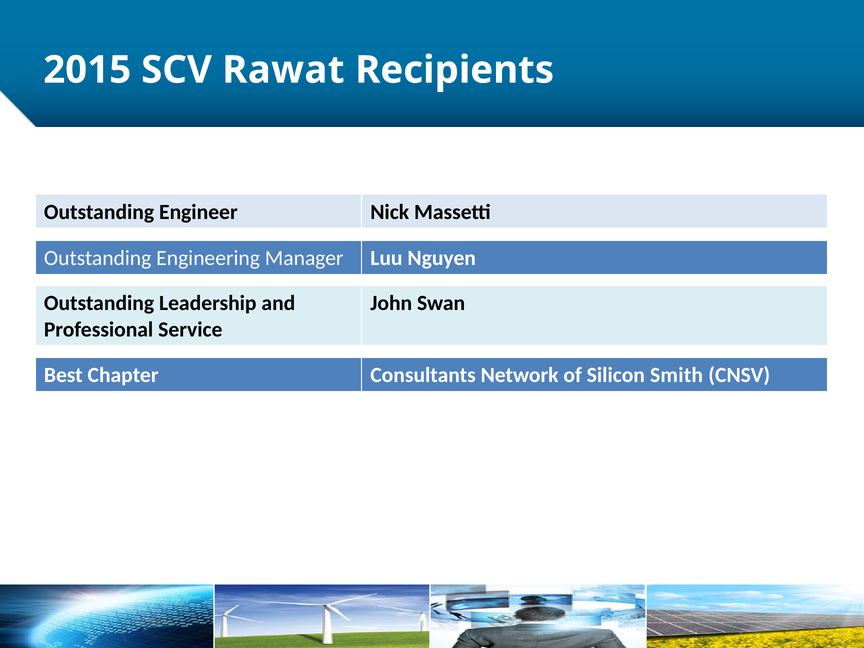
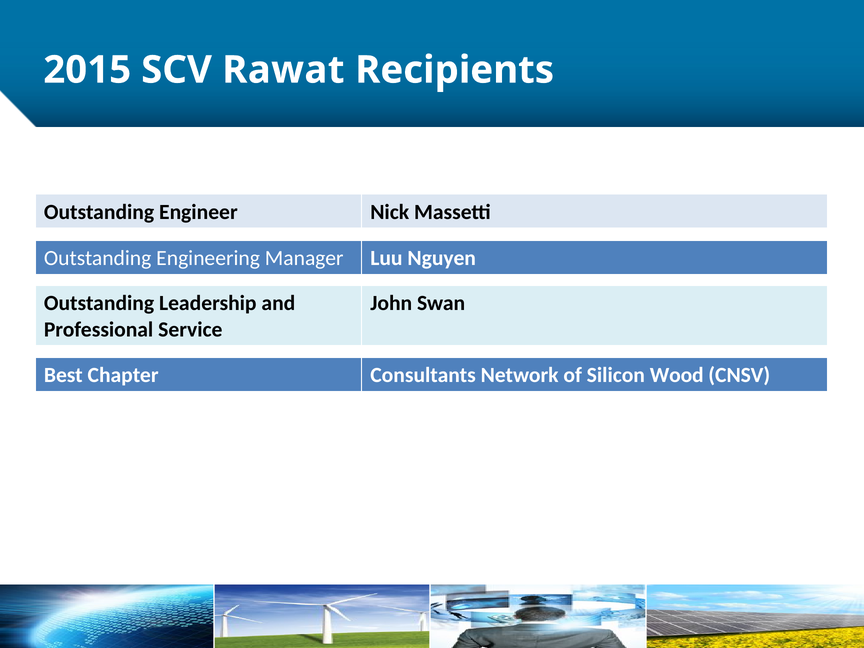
Smith: Smith -> Wood
